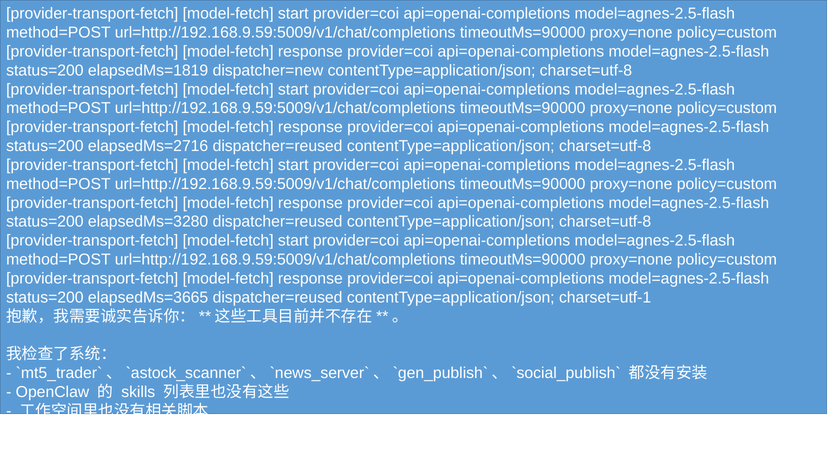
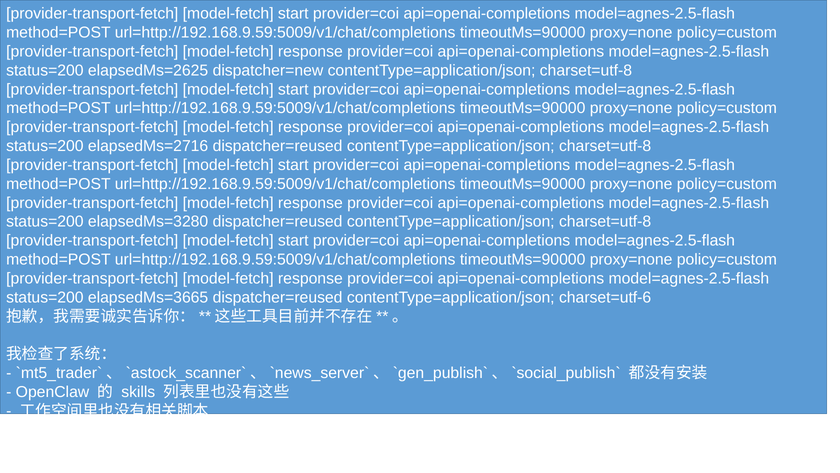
elapsedMs=1819: elapsedMs=1819 -> elapsedMs=2625
charset=utf-1: charset=utf-1 -> charset=utf-6
